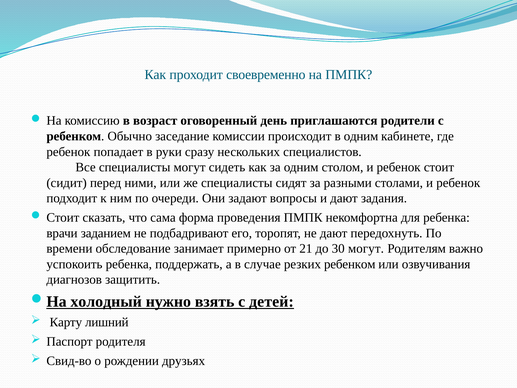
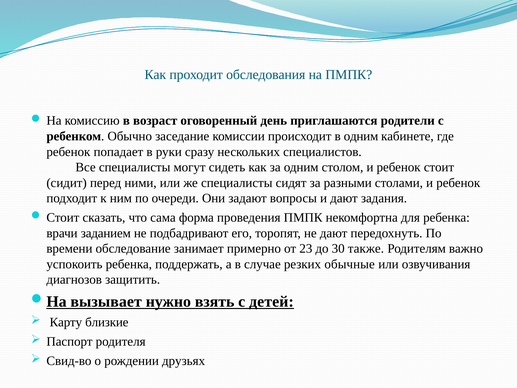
своевременно: своевременно -> обследования
21: 21 -> 23
30 могут: могут -> также
резких ребенком: ребенком -> обычные
холодный: холодный -> вызывает
лишний: лишний -> близкие
